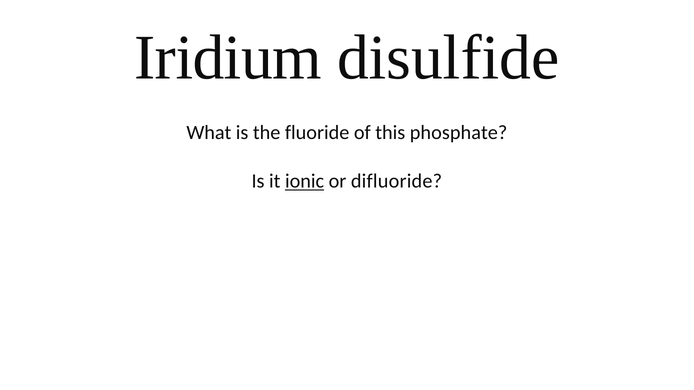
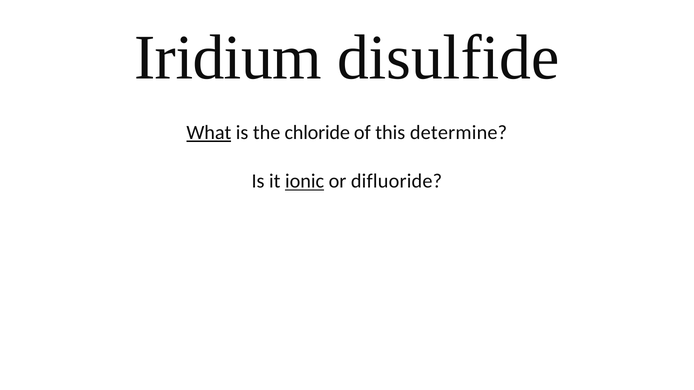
What underline: none -> present
fluoride: fluoride -> chloride
phosphate: phosphate -> determine
